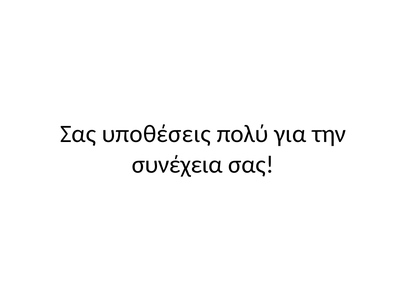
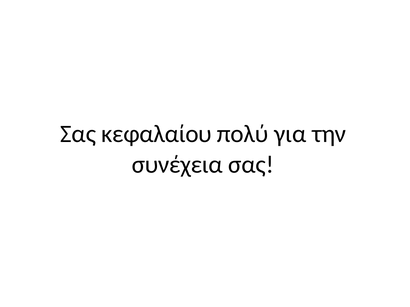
υποθέσεις: υποθέσεις -> κεφαλαίου
